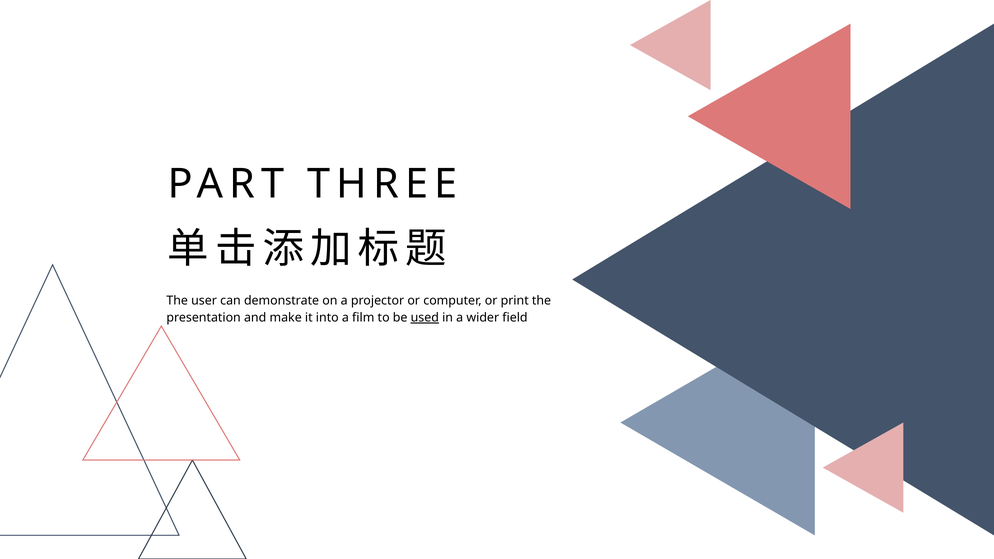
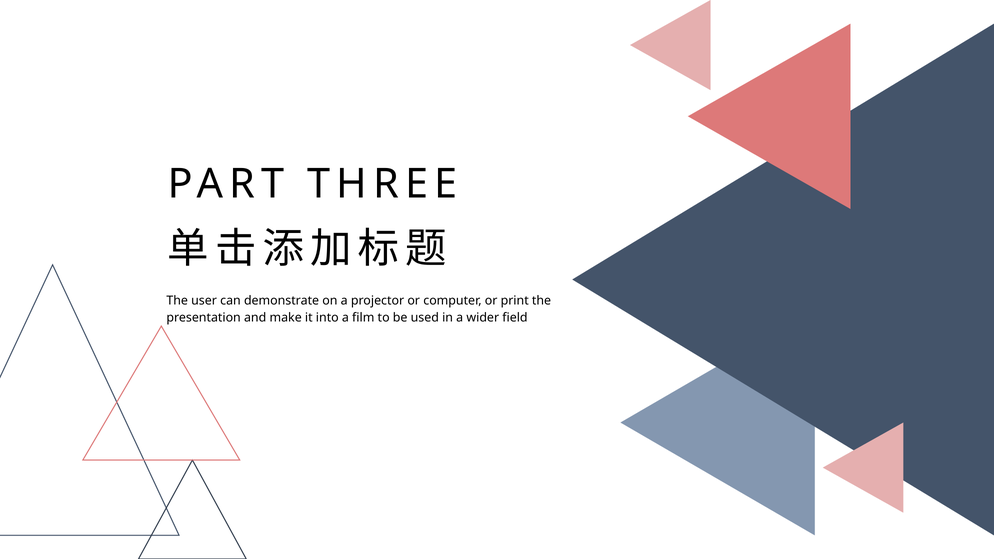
used underline: present -> none
